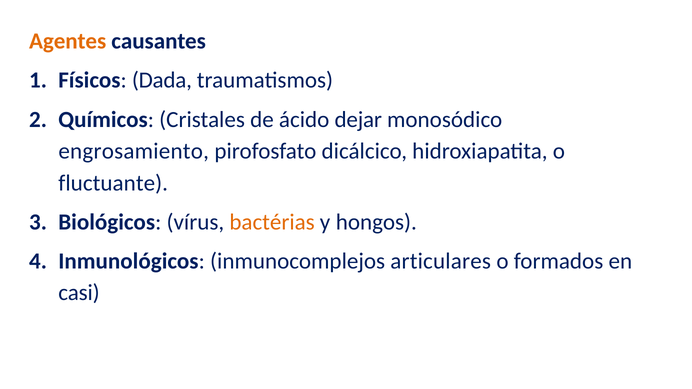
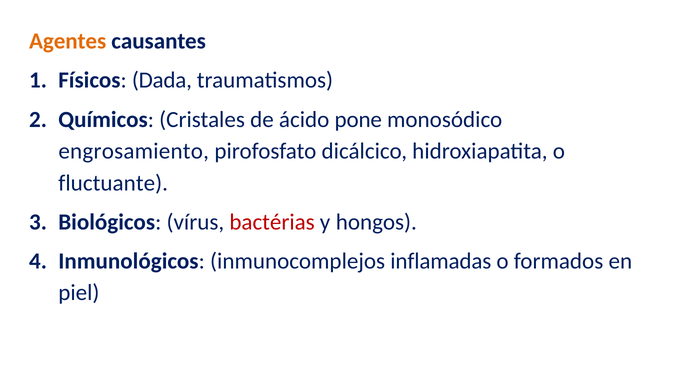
dejar: dejar -> pone
bactérias colour: orange -> red
articulares: articulares -> inflamadas
casi: casi -> piel
